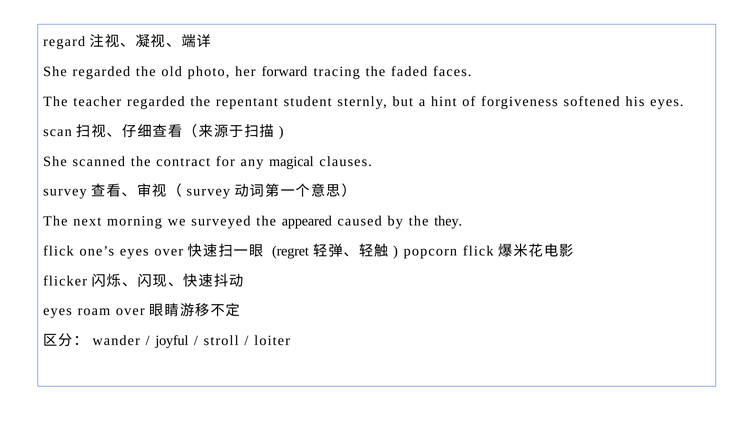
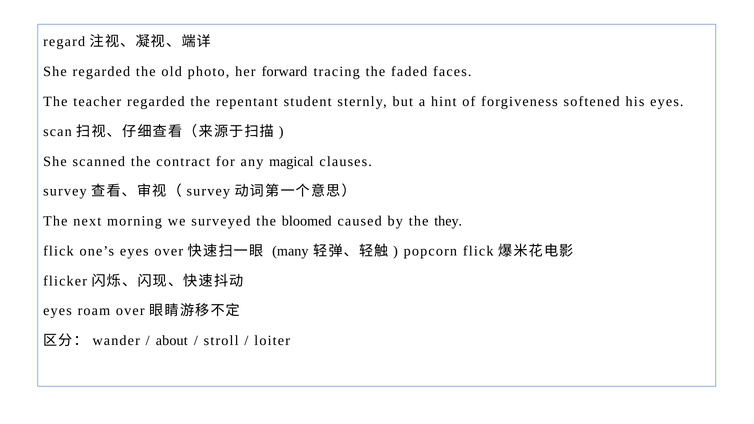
appeared: appeared -> bloomed
regret: regret -> many
joyful: joyful -> about
